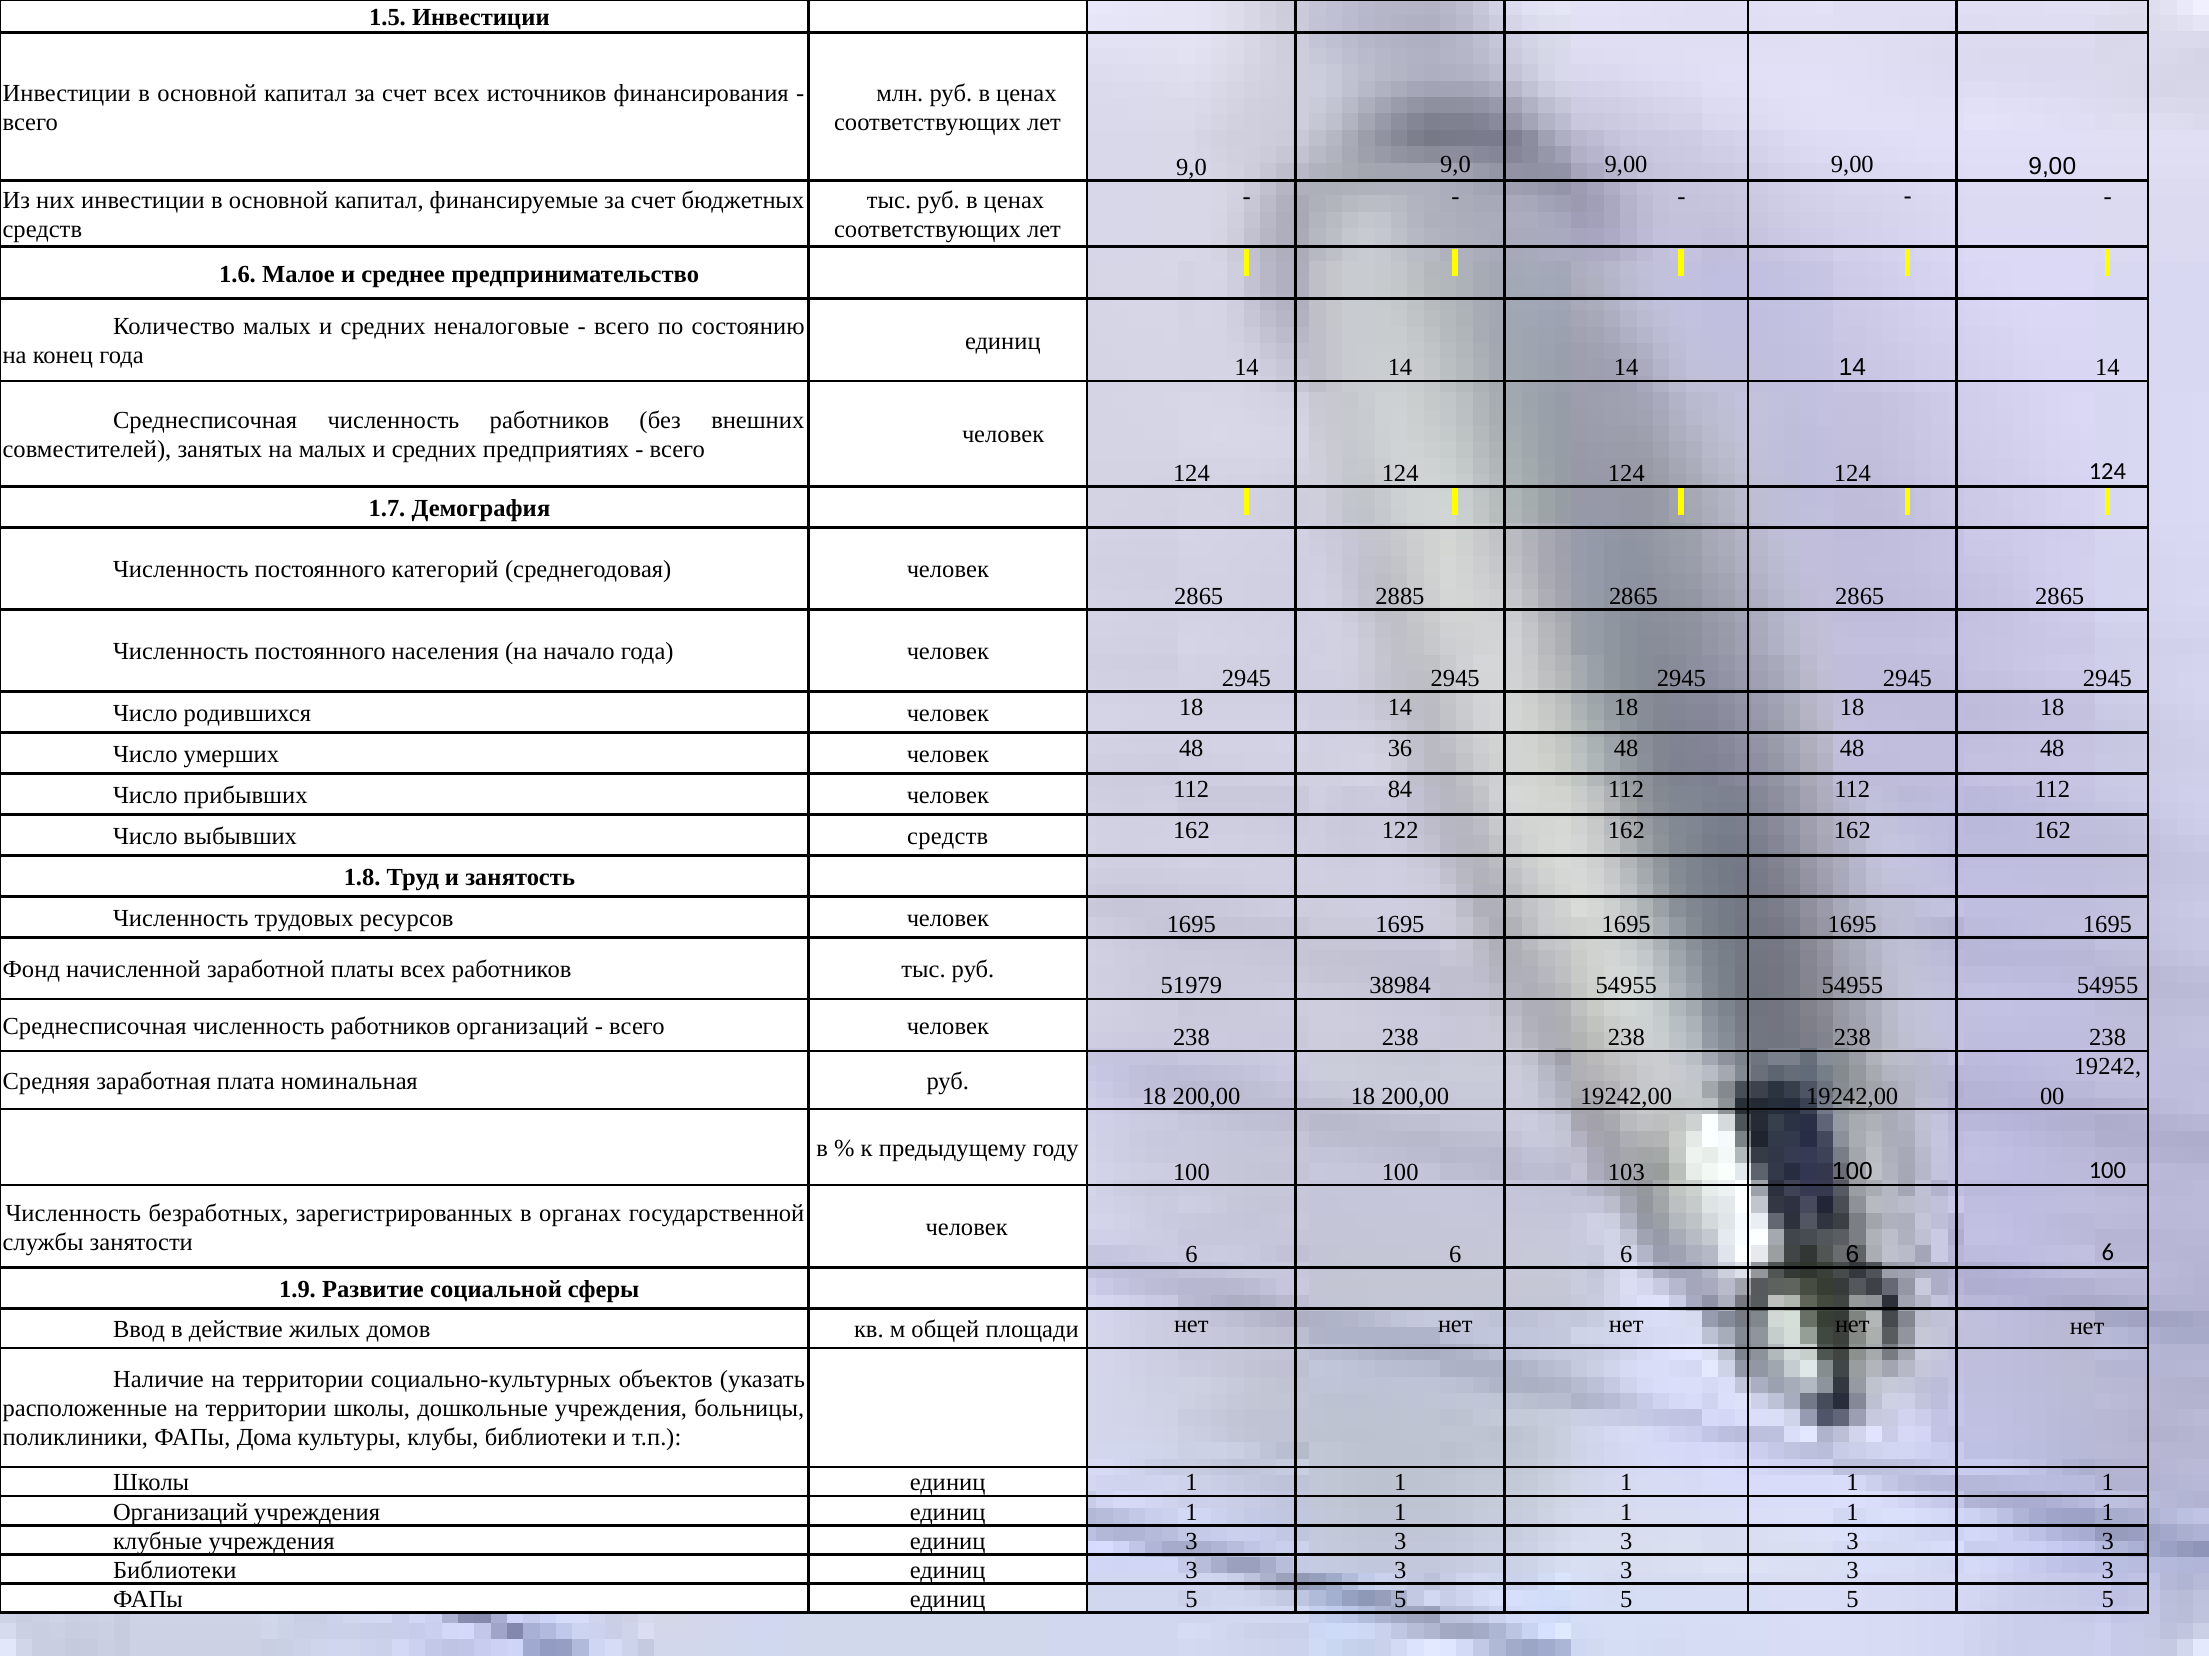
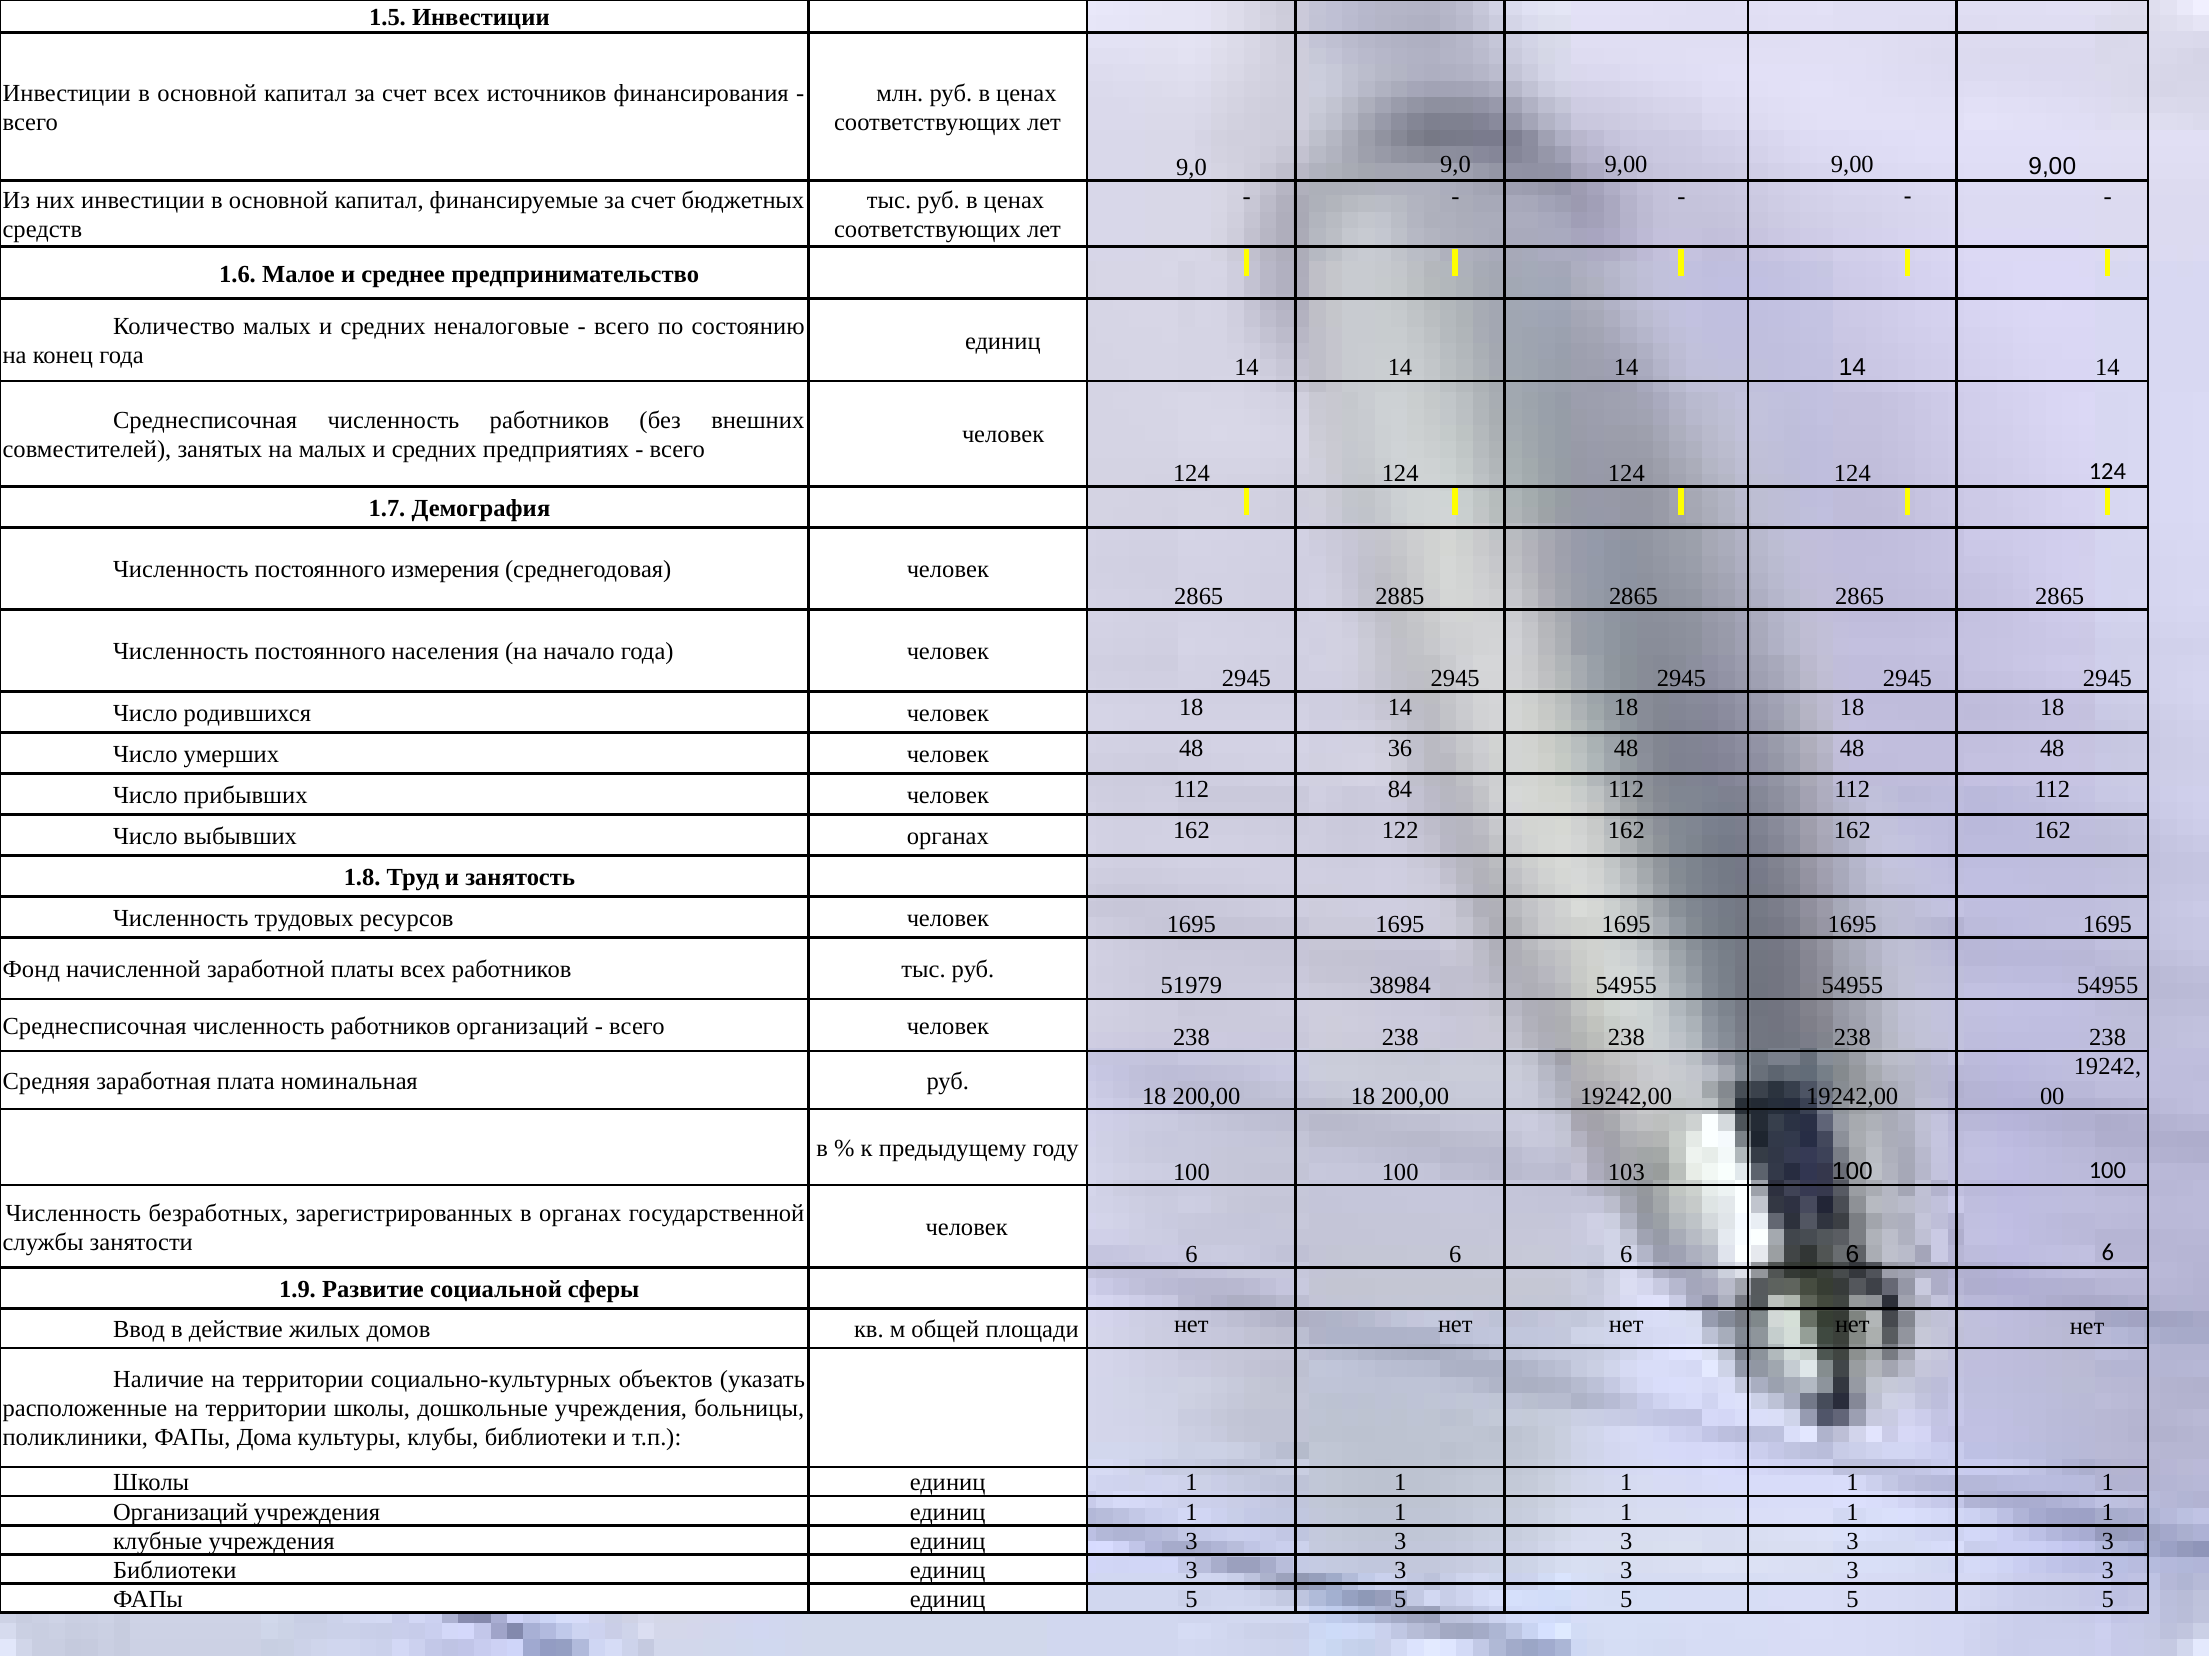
категорий: категорий -> измерения
выбывших средств: средств -> органах
